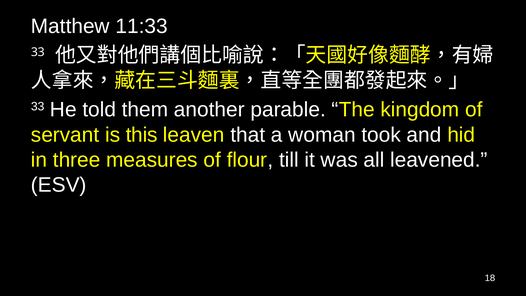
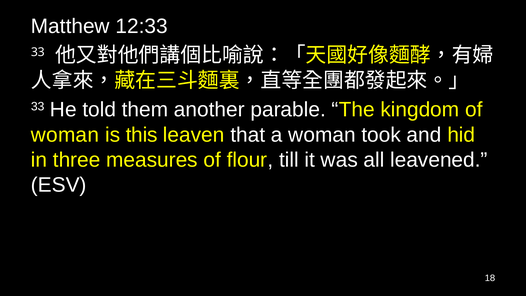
11:33: 11:33 -> 12:33
servant at (65, 135): servant -> woman
